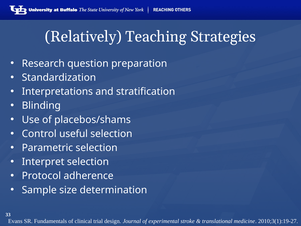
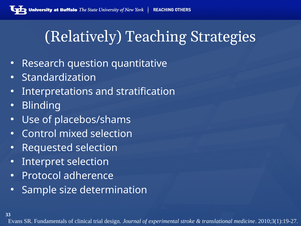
preparation: preparation -> quantitative
useful: useful -> mixed
Parametric: Parametric -> Requested
